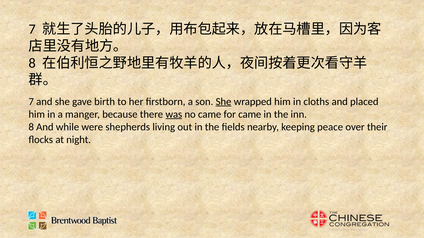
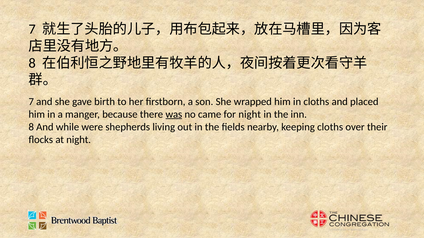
She at (224, 102) underline: present -> none
for came: came -> night
keeping peace: peace -> cloths
